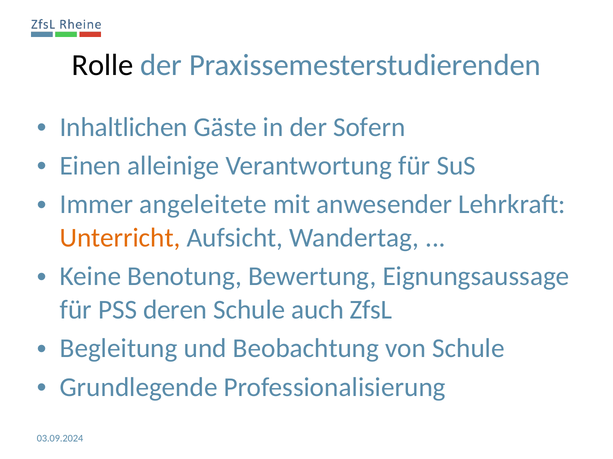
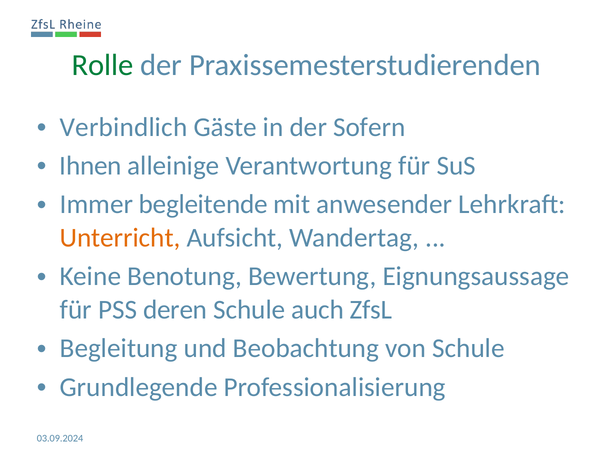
Rolle colour: black -> green
Inhaltlichen: Inhaltlichen -> Verbindlich
Einen: Einen -> Ihnen
angeleitete: angeleitete -> begleitende
